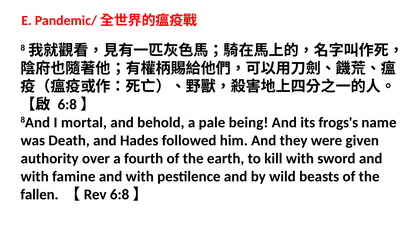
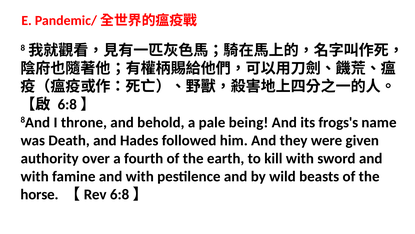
mortal: mortal -> throne
fallen: fallen -> horse
